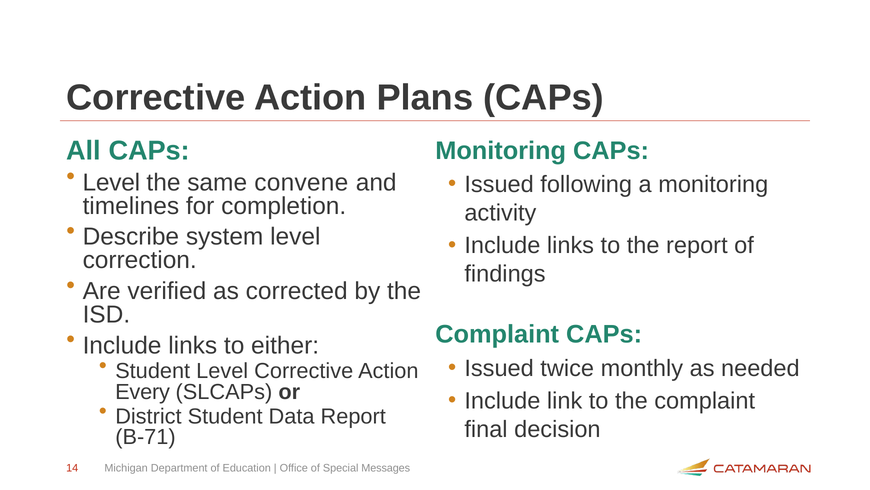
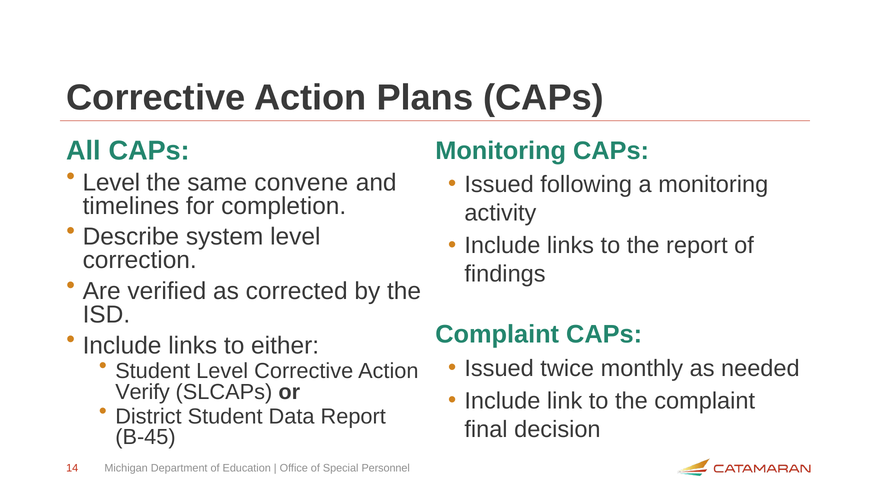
Every: Every -> Verify
B-71: B-71 -> B-45
Messages: Messages -> Personnel
